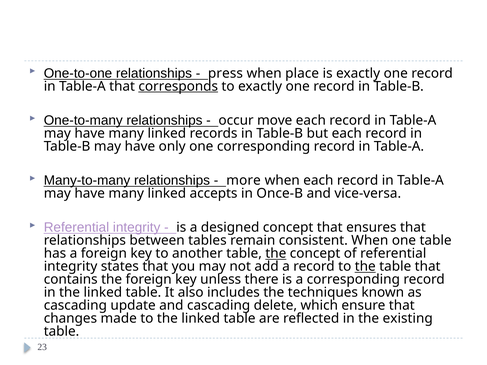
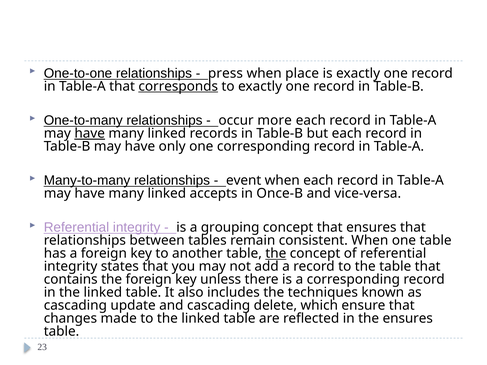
move: move -> more
have at (90, 133) underline: none -> present
more: more -> event
designed: designed -> grouping
the at (365, 267) underline: present -> none
the existing: existing -> ensures
